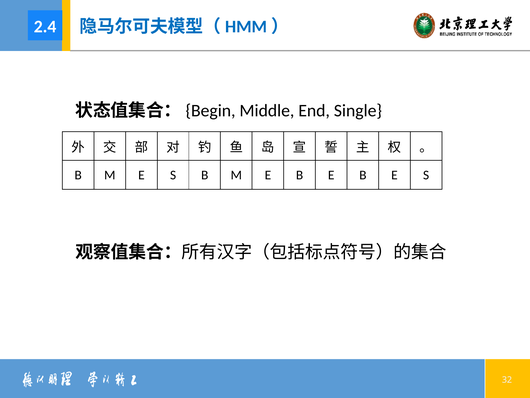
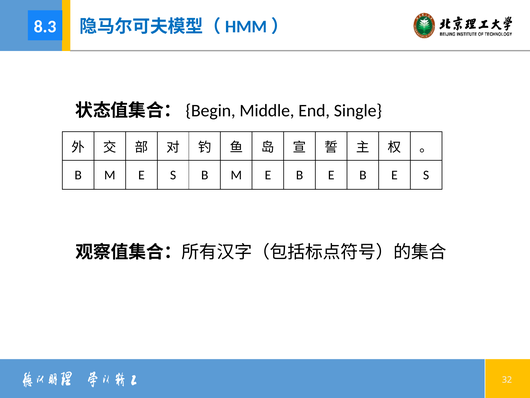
2.4: 2.4 -> 8.3
